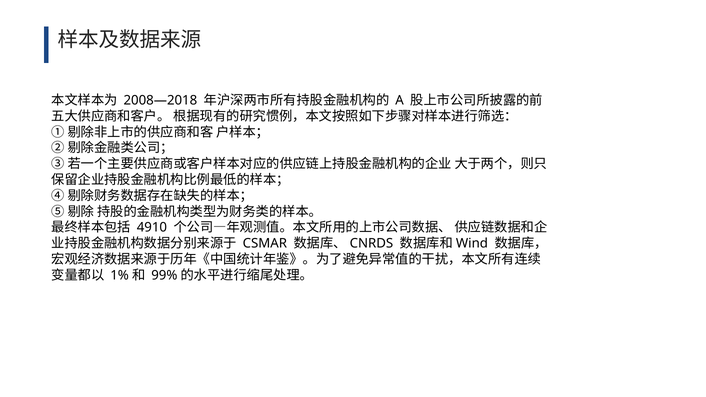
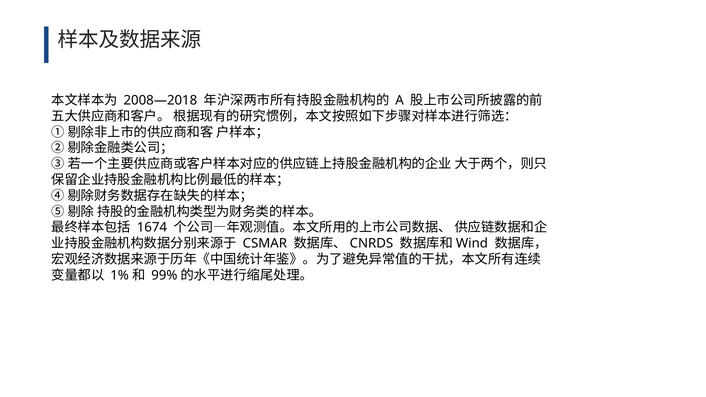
4910: 4910 -> 1674
